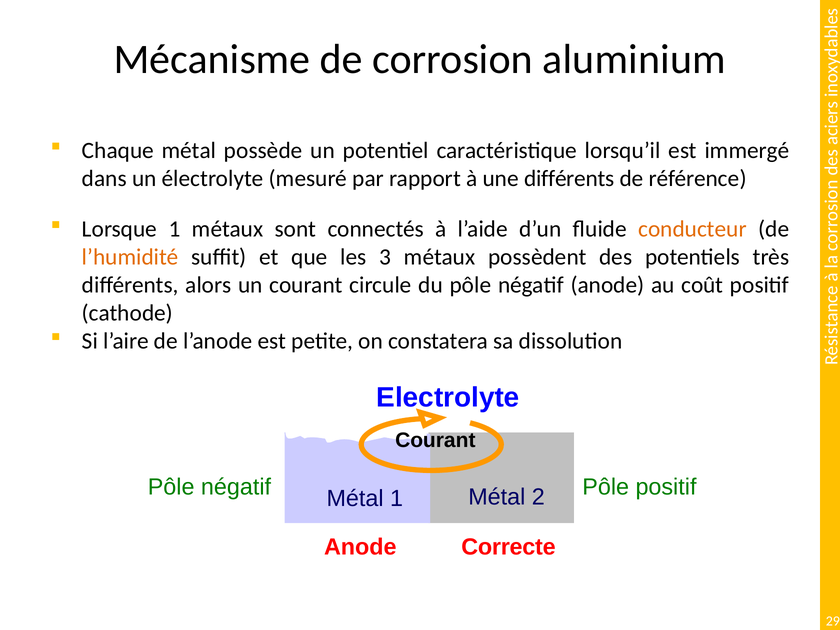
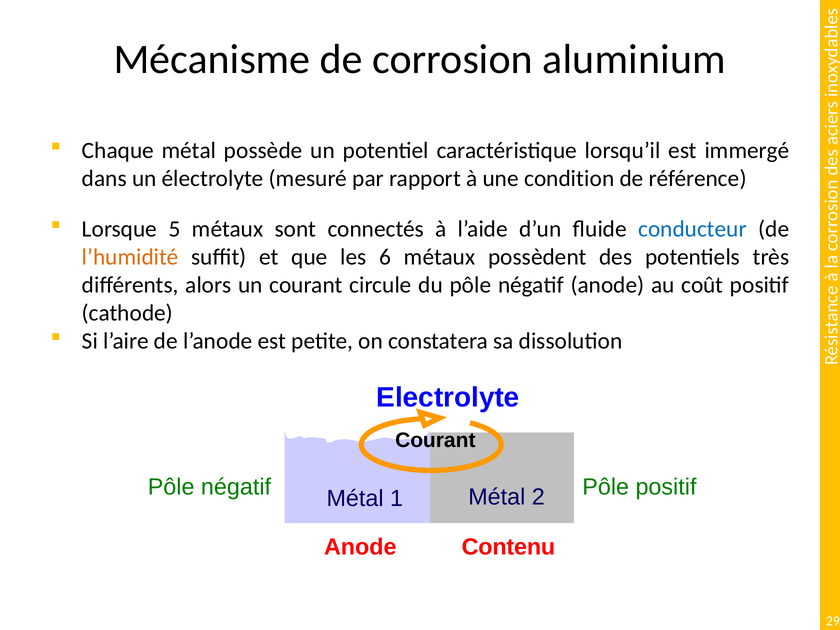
une différents: différents -> condition
Lorsque 1: 1 -> 5
conducteur colour: orange -> blue
3: 3 -> 6
Correcte: Correcte -> Contenu
